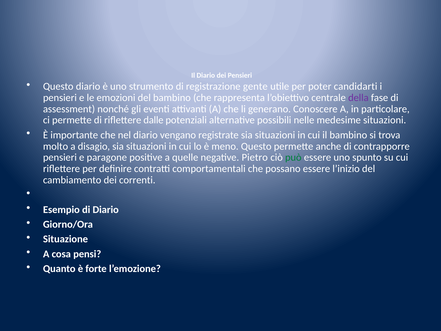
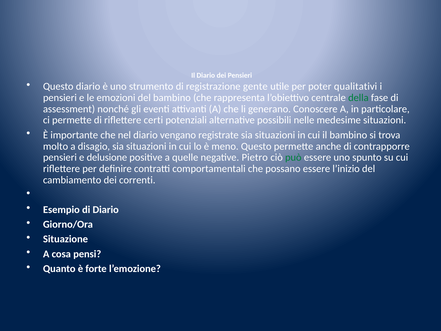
candidarti: candidarti -> qualitativi
della colour: purple -> green
dalle: dalle -> certi
paragone: paragone -> delusione
